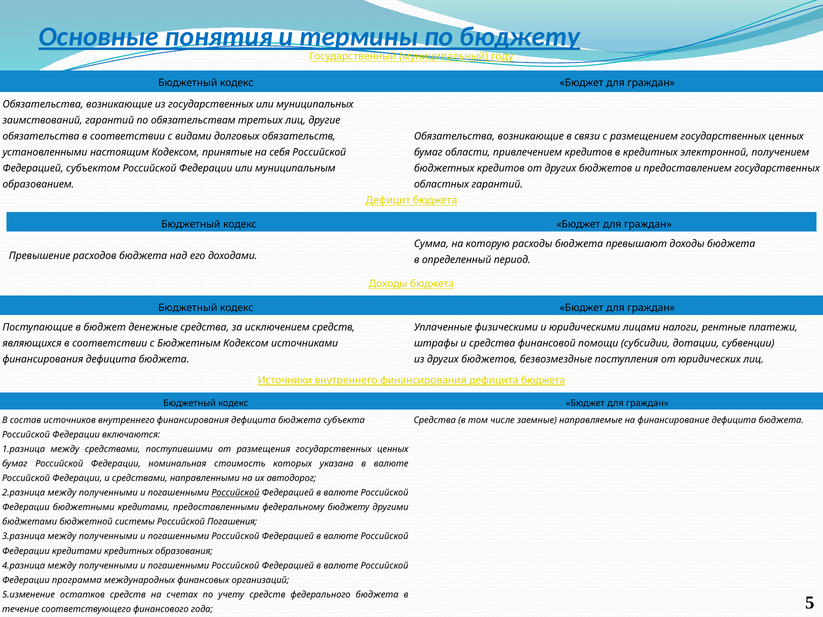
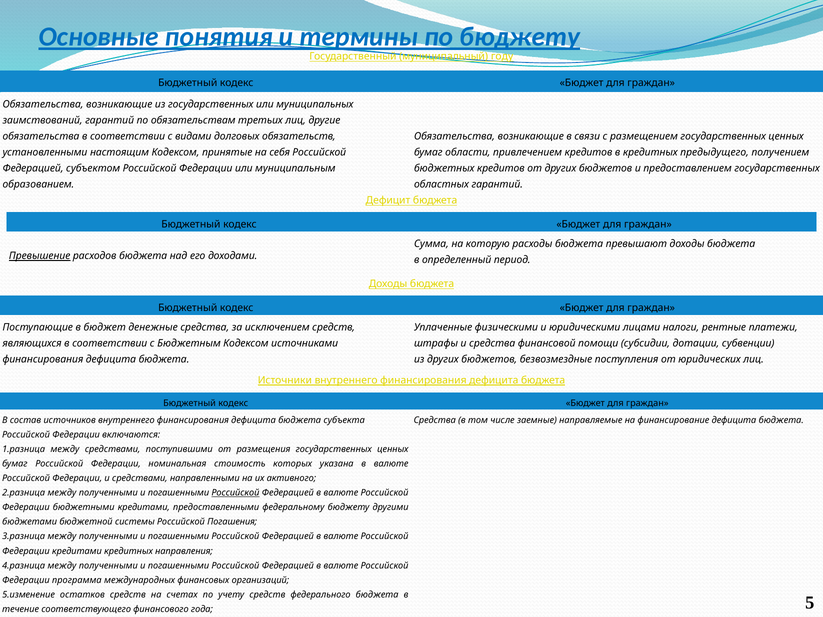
электронной: электронной -> предыдущего
Превышение underline: none -> present
автодорог: автодорог -> активного
образования: образования -> направления
